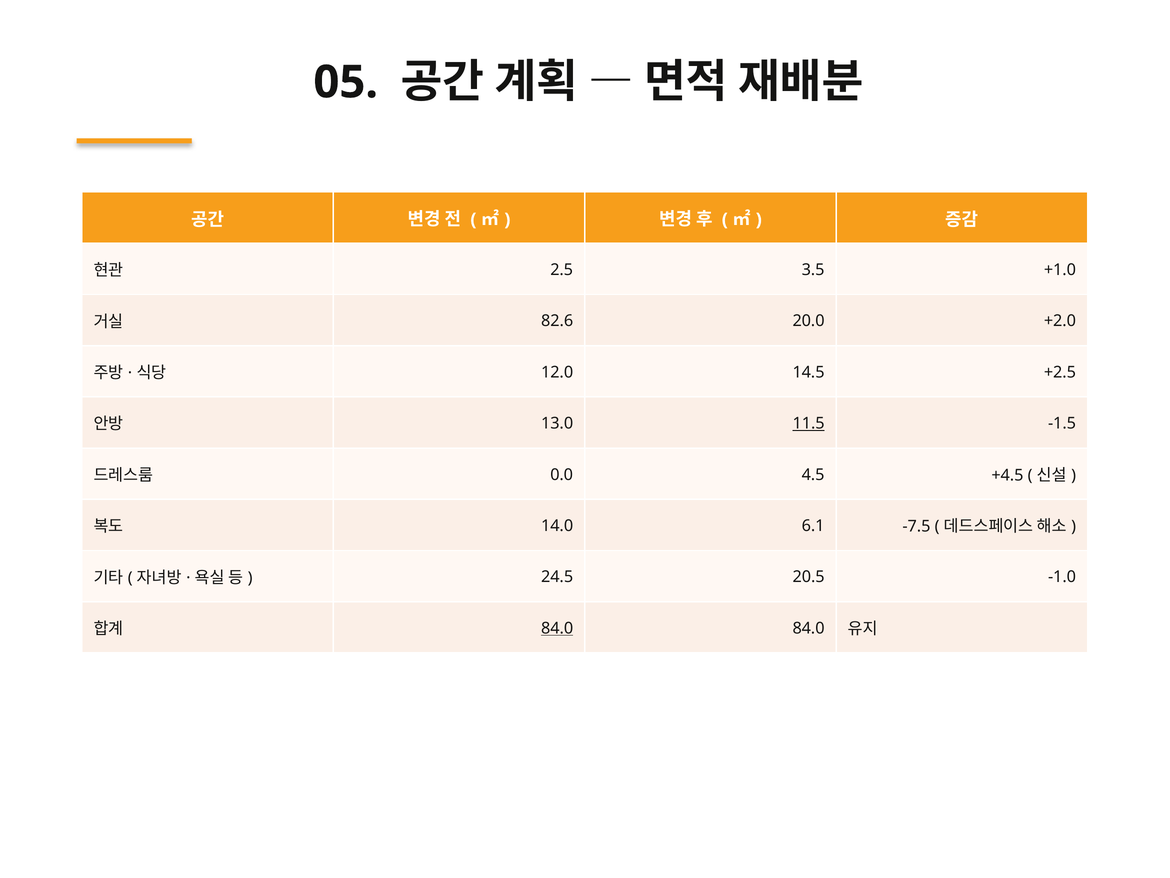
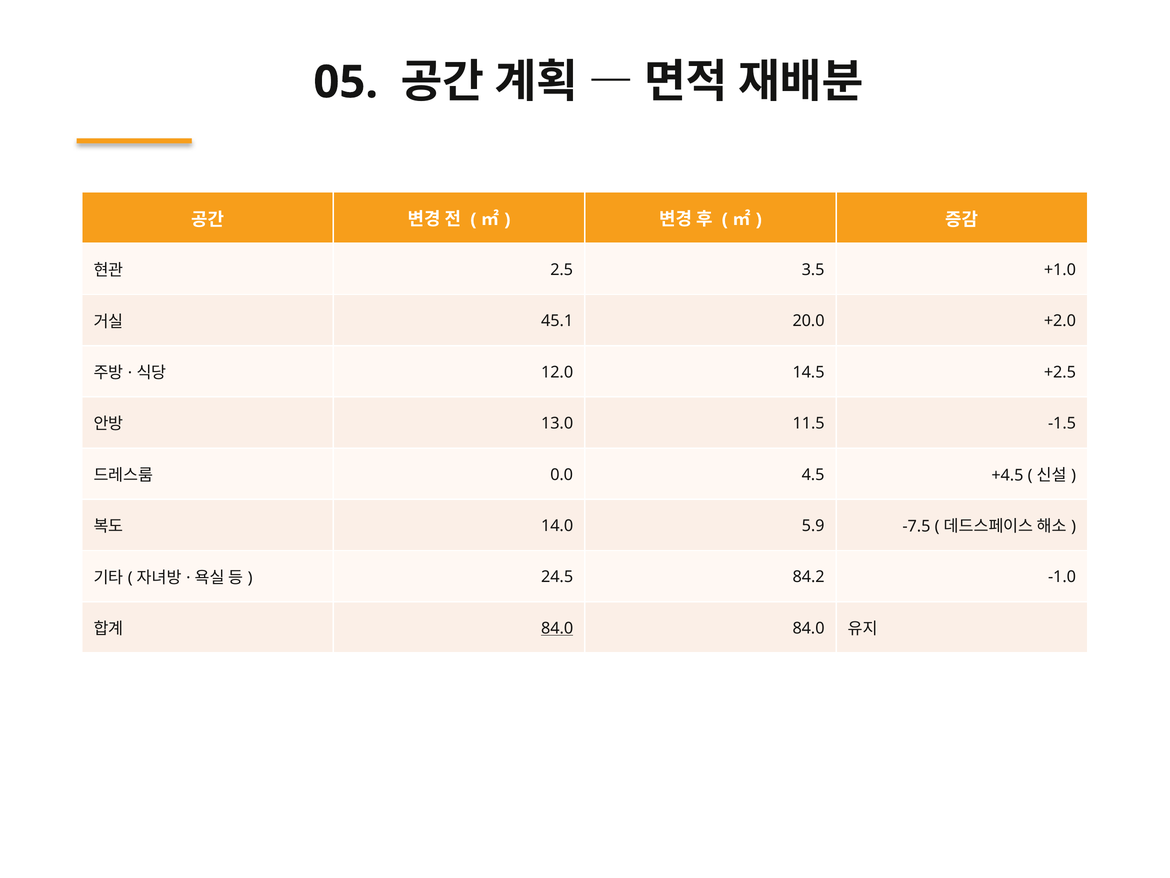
82.6: 82.6 -> 45.1
11.5 underline: present -> none
6.1: 6.1 -> 5.9
20.5: 20.5 -> 84.2
